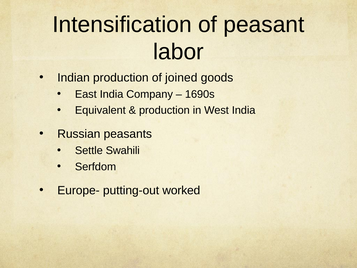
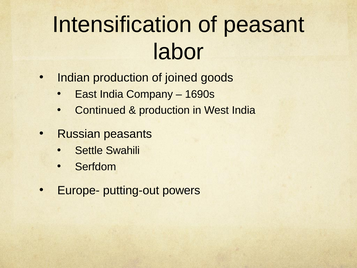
Equivalent: Equivalent -> Continued
worked: worked -> powers
